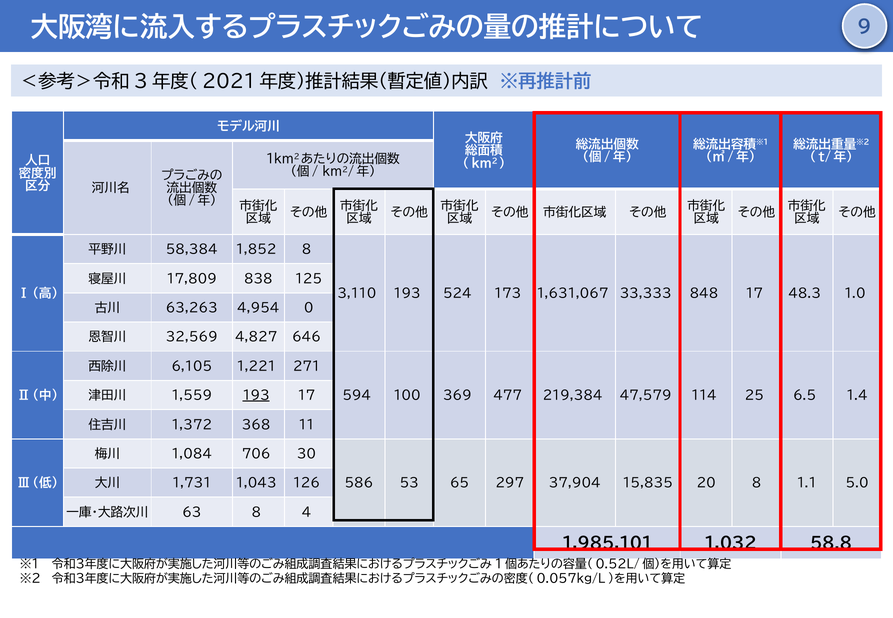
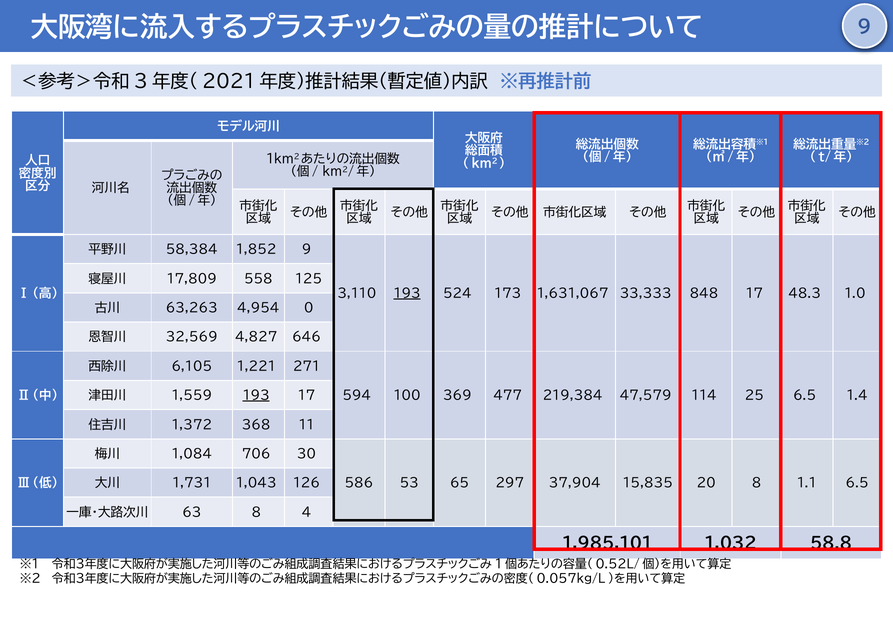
1,852 8: 8 -> 9
838: 838 -> 558
193 at (407, 294) underline: none -> present
1.1 5.0: 5.0 -> 6.5
